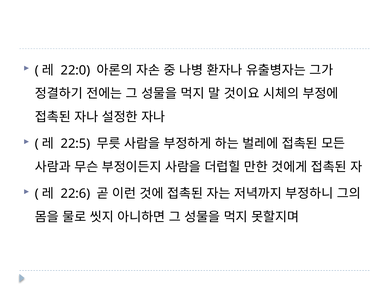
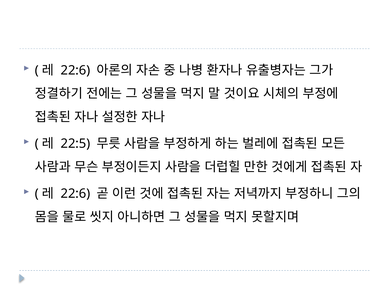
22:0 at (75, 70): 22:0 -> 22:6
